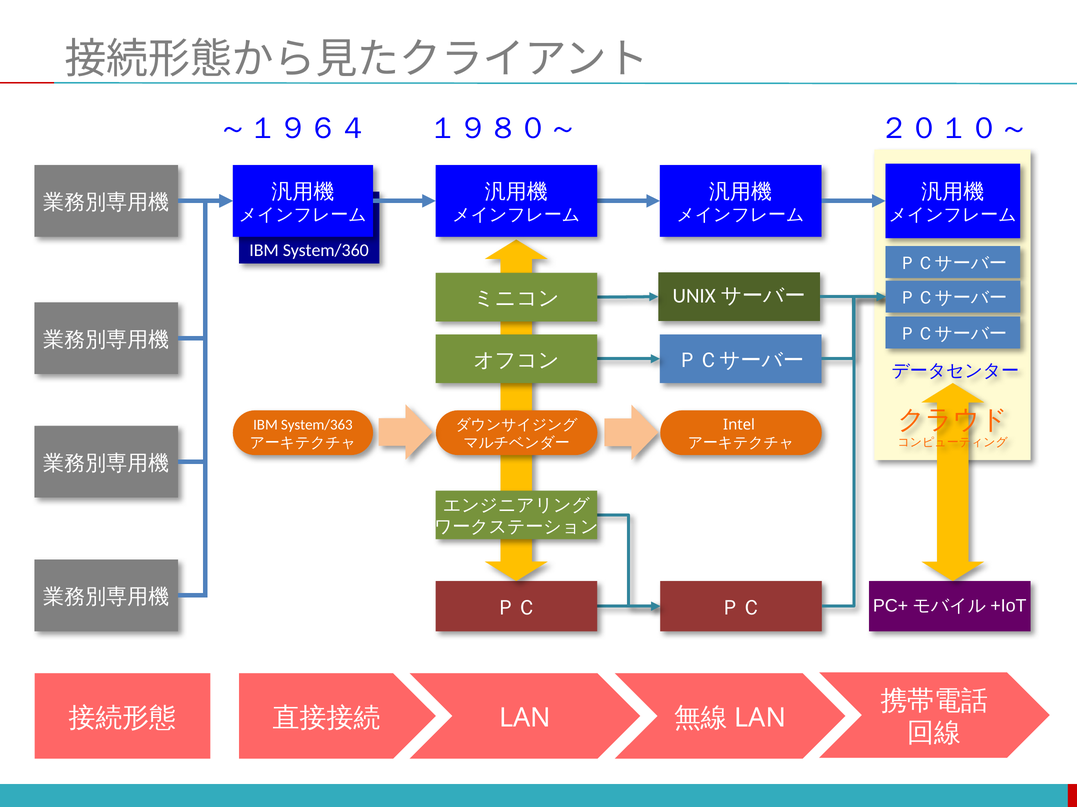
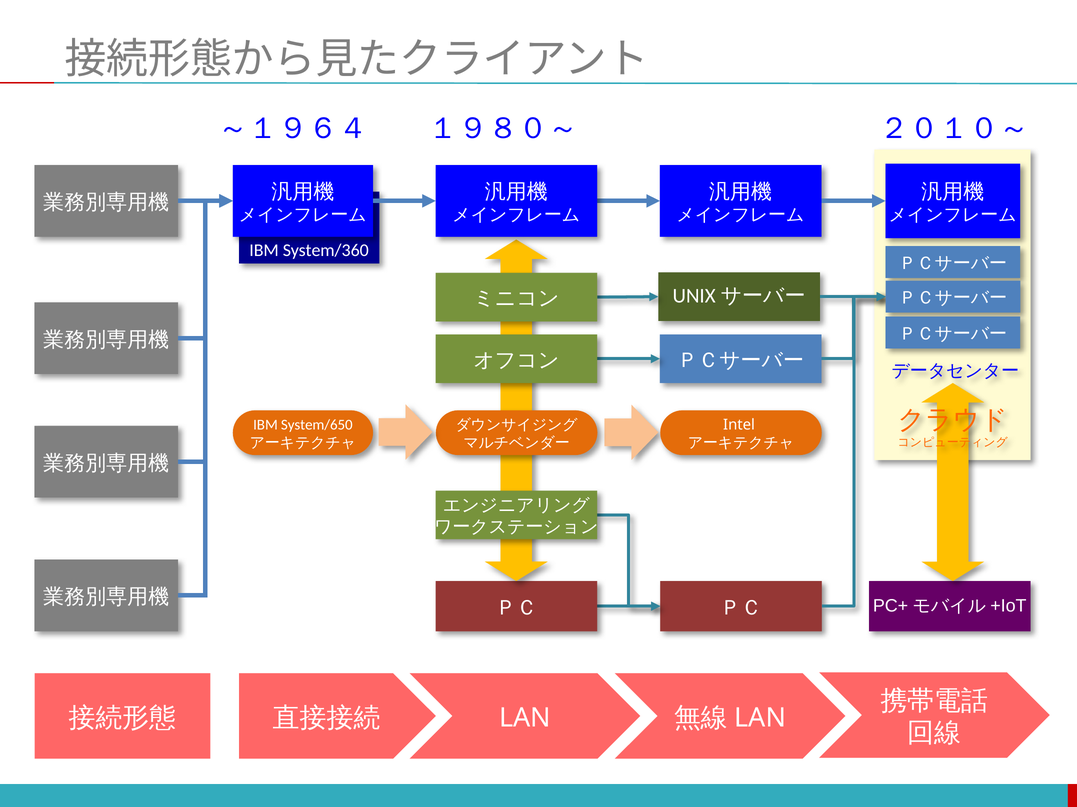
System/363: System/363 -> System/650
